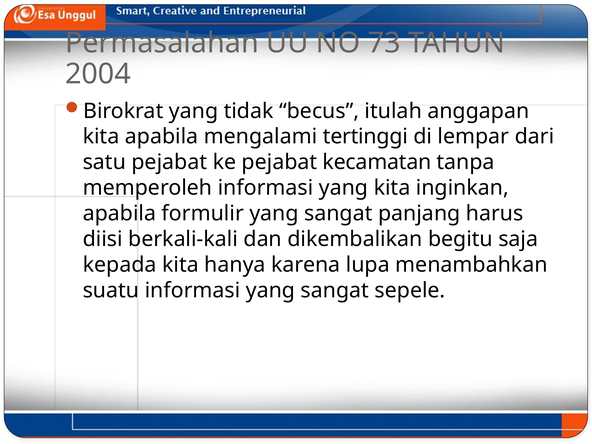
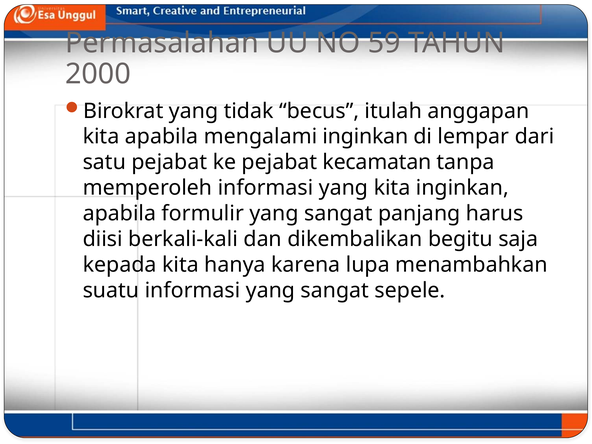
73: 73 -> 59
2004: 2004 -> 2000
mengalami tertinggi: tertinggi -> inginkan
